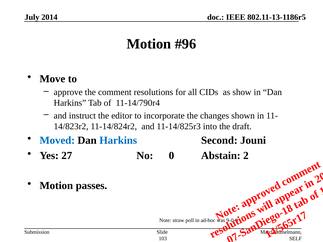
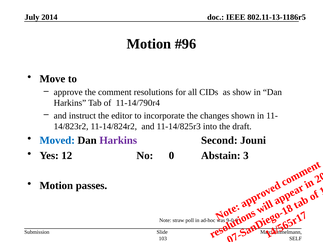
Harkins at (118, 141) colour: blue -> purple
27: 27 -> 12
Abstain 2: 2 -> 3
